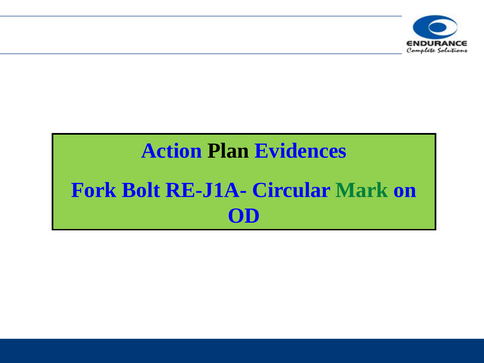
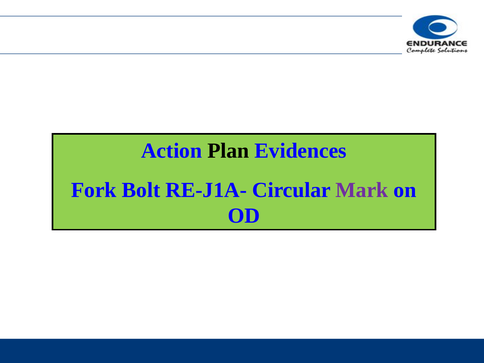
Mark colour: green -> purple
